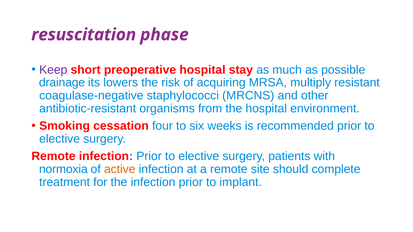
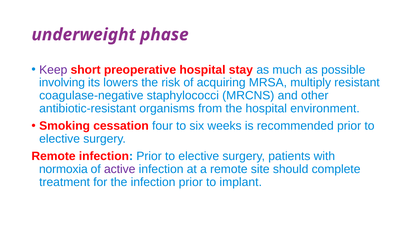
resuscitation: resuscitation -> underweight
drainage: drainage -> involving
active colour: orange -> purple
